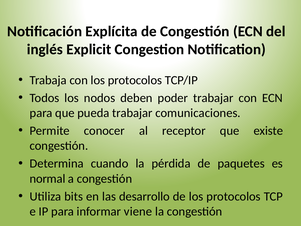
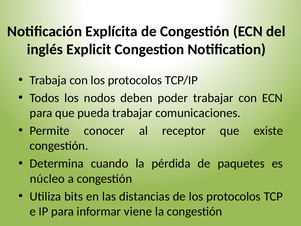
normal: normal -> núcleo
desarrollo: desarrollo -> distancias
